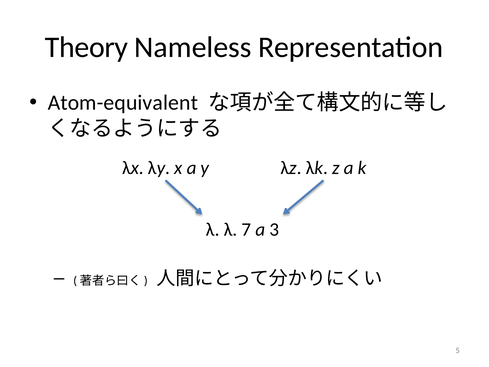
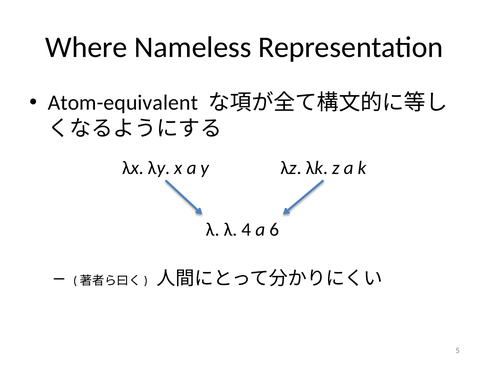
Theory: Theory -> Where
7: 7 -> 4
3: 3 -> 6
